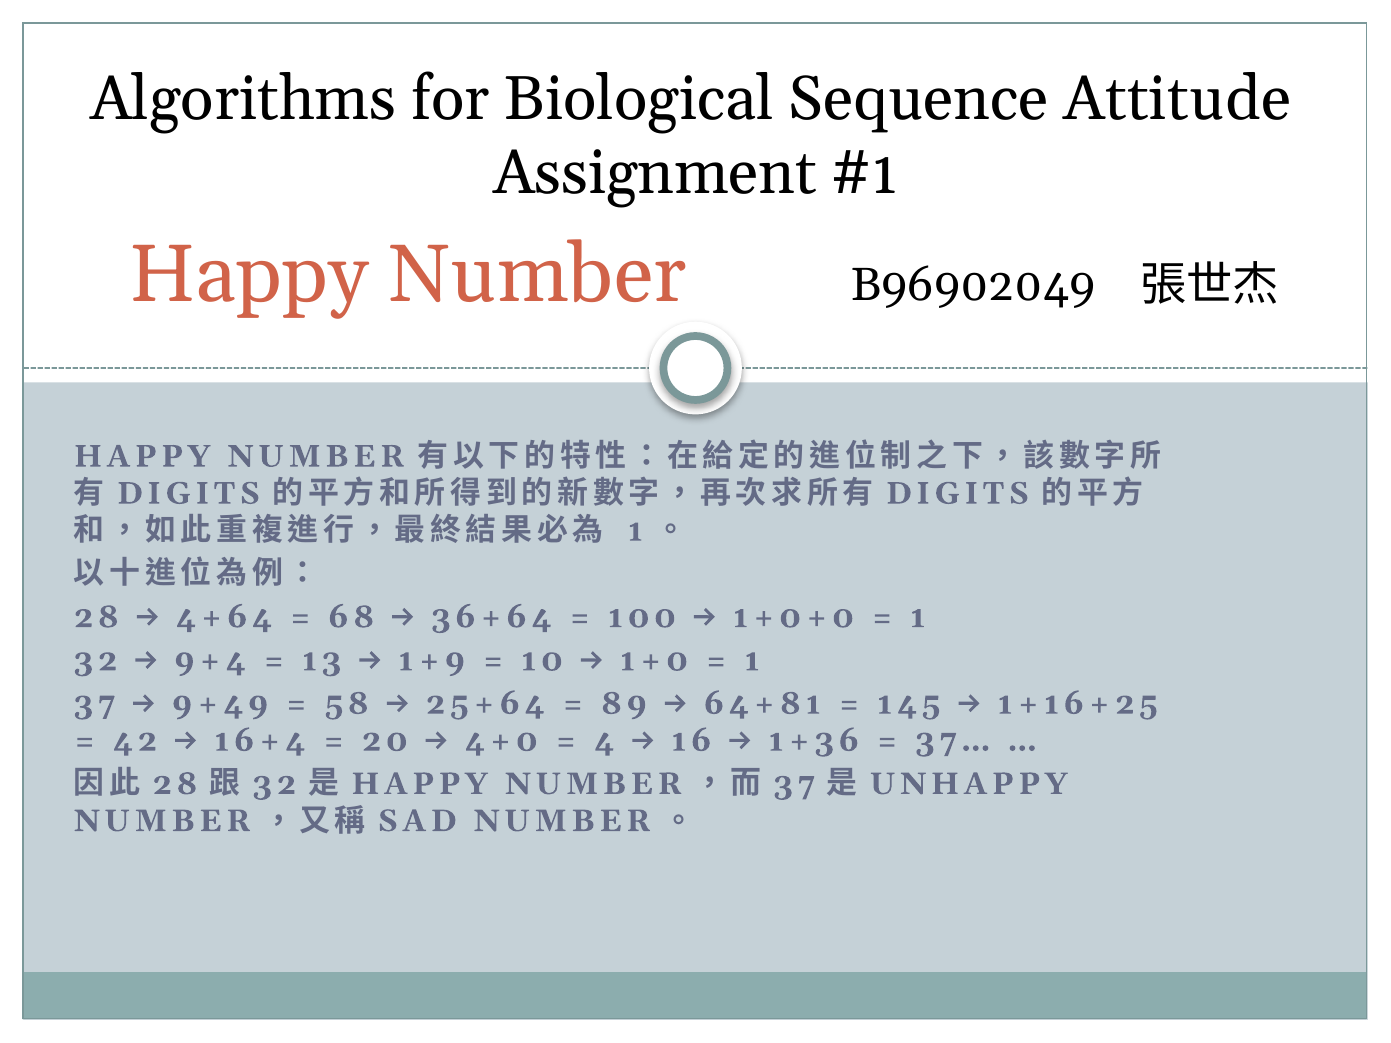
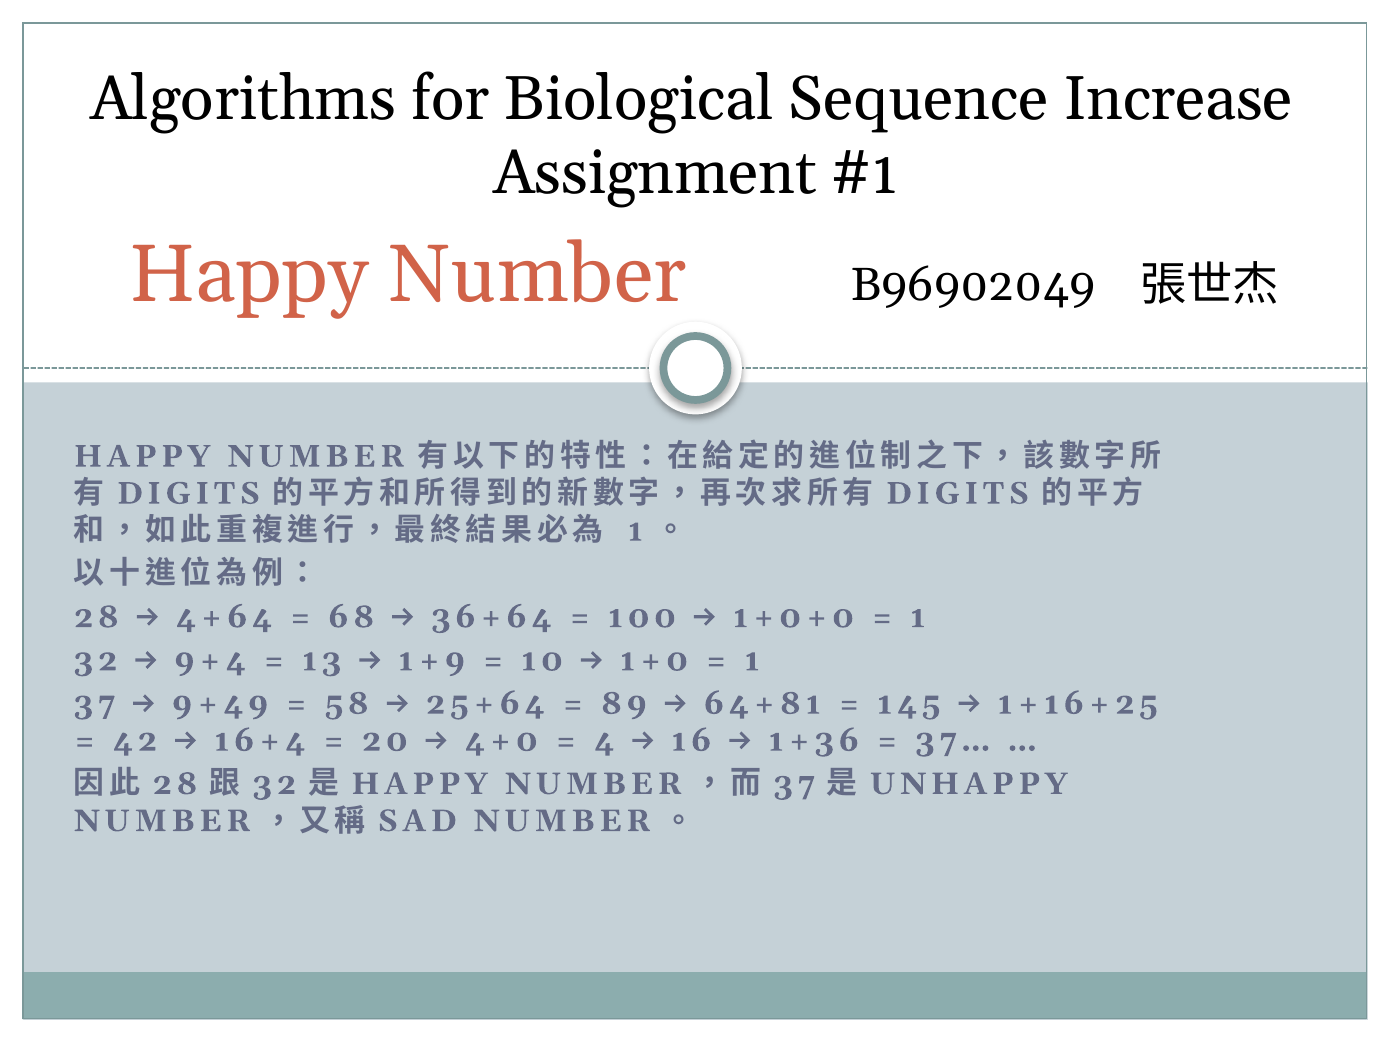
Attitude: Attitude -> Increase
